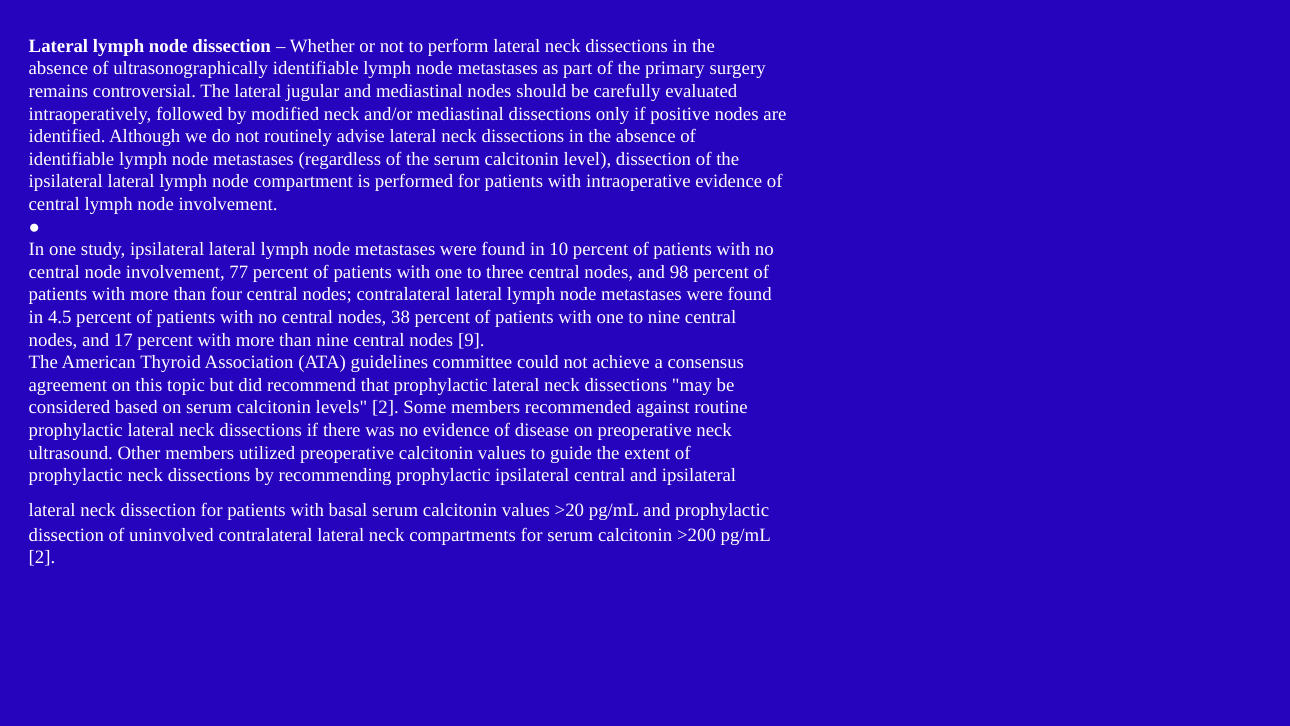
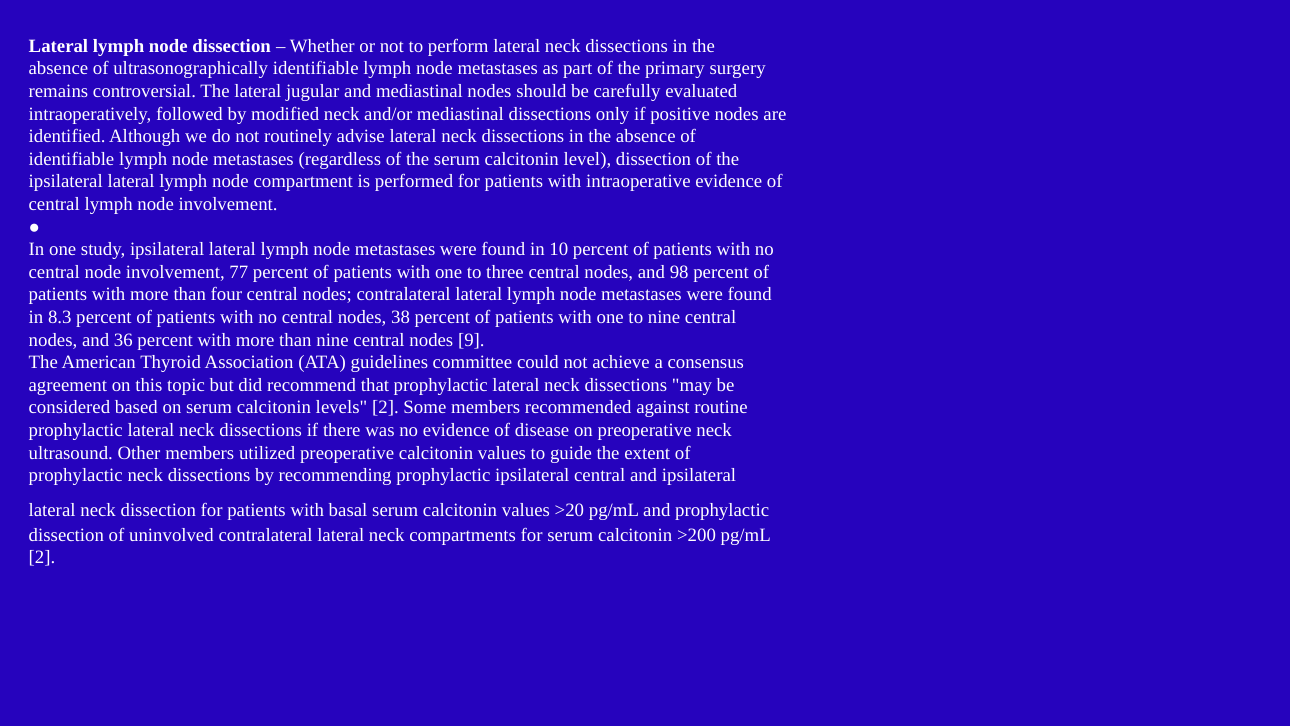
4.5: 4.5 -> 8.3
17: 17 -> 36
